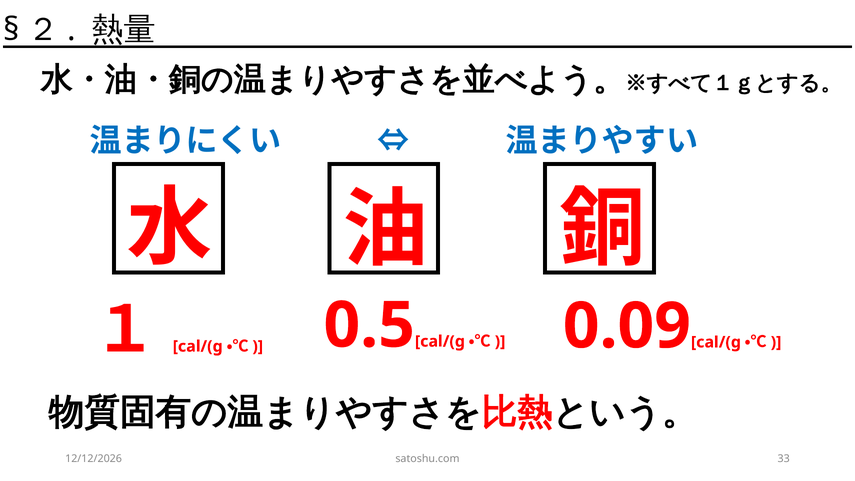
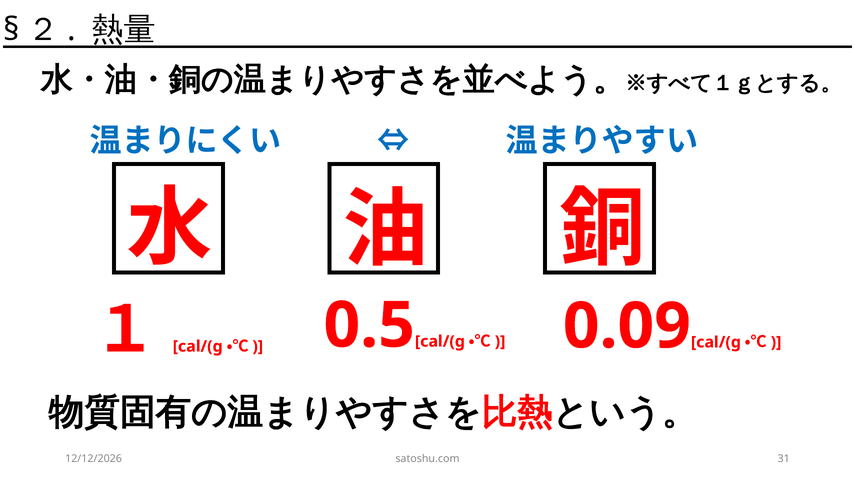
33: 33 -> 31
